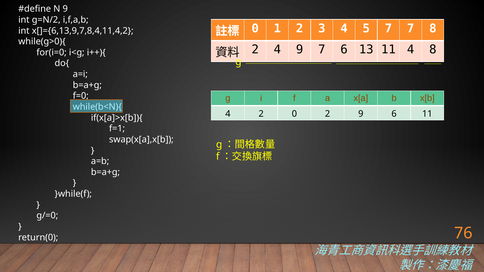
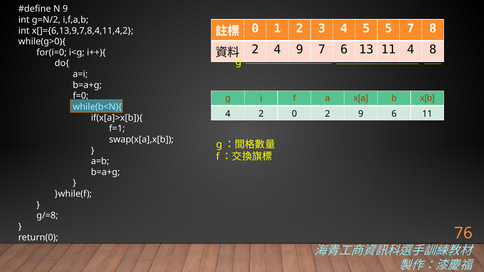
5 7: 7 -> 5
g/=0: g/=0 -> g/=8
